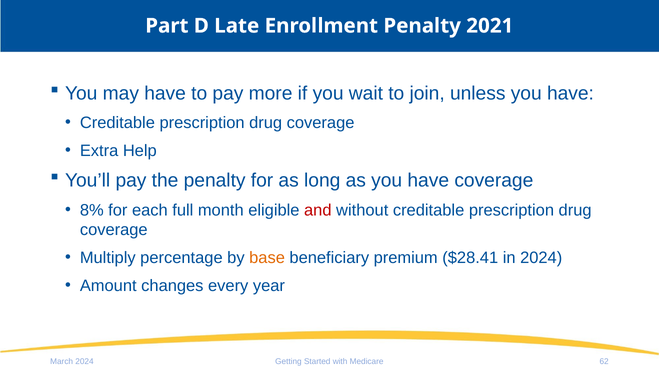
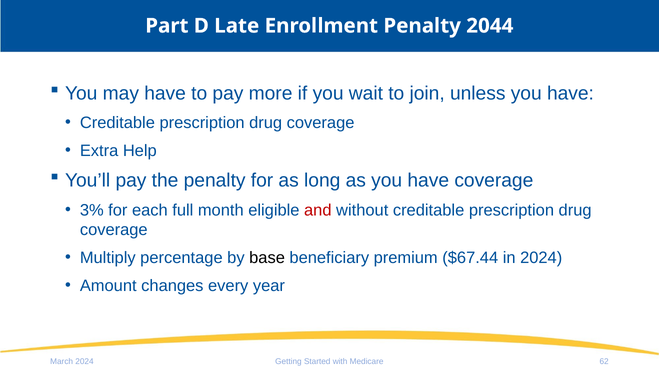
2021: 2021 -> 2044
8%: 8% -> 3%
base colour: orange -> black
$28.41: $28.41 -> $67.44
